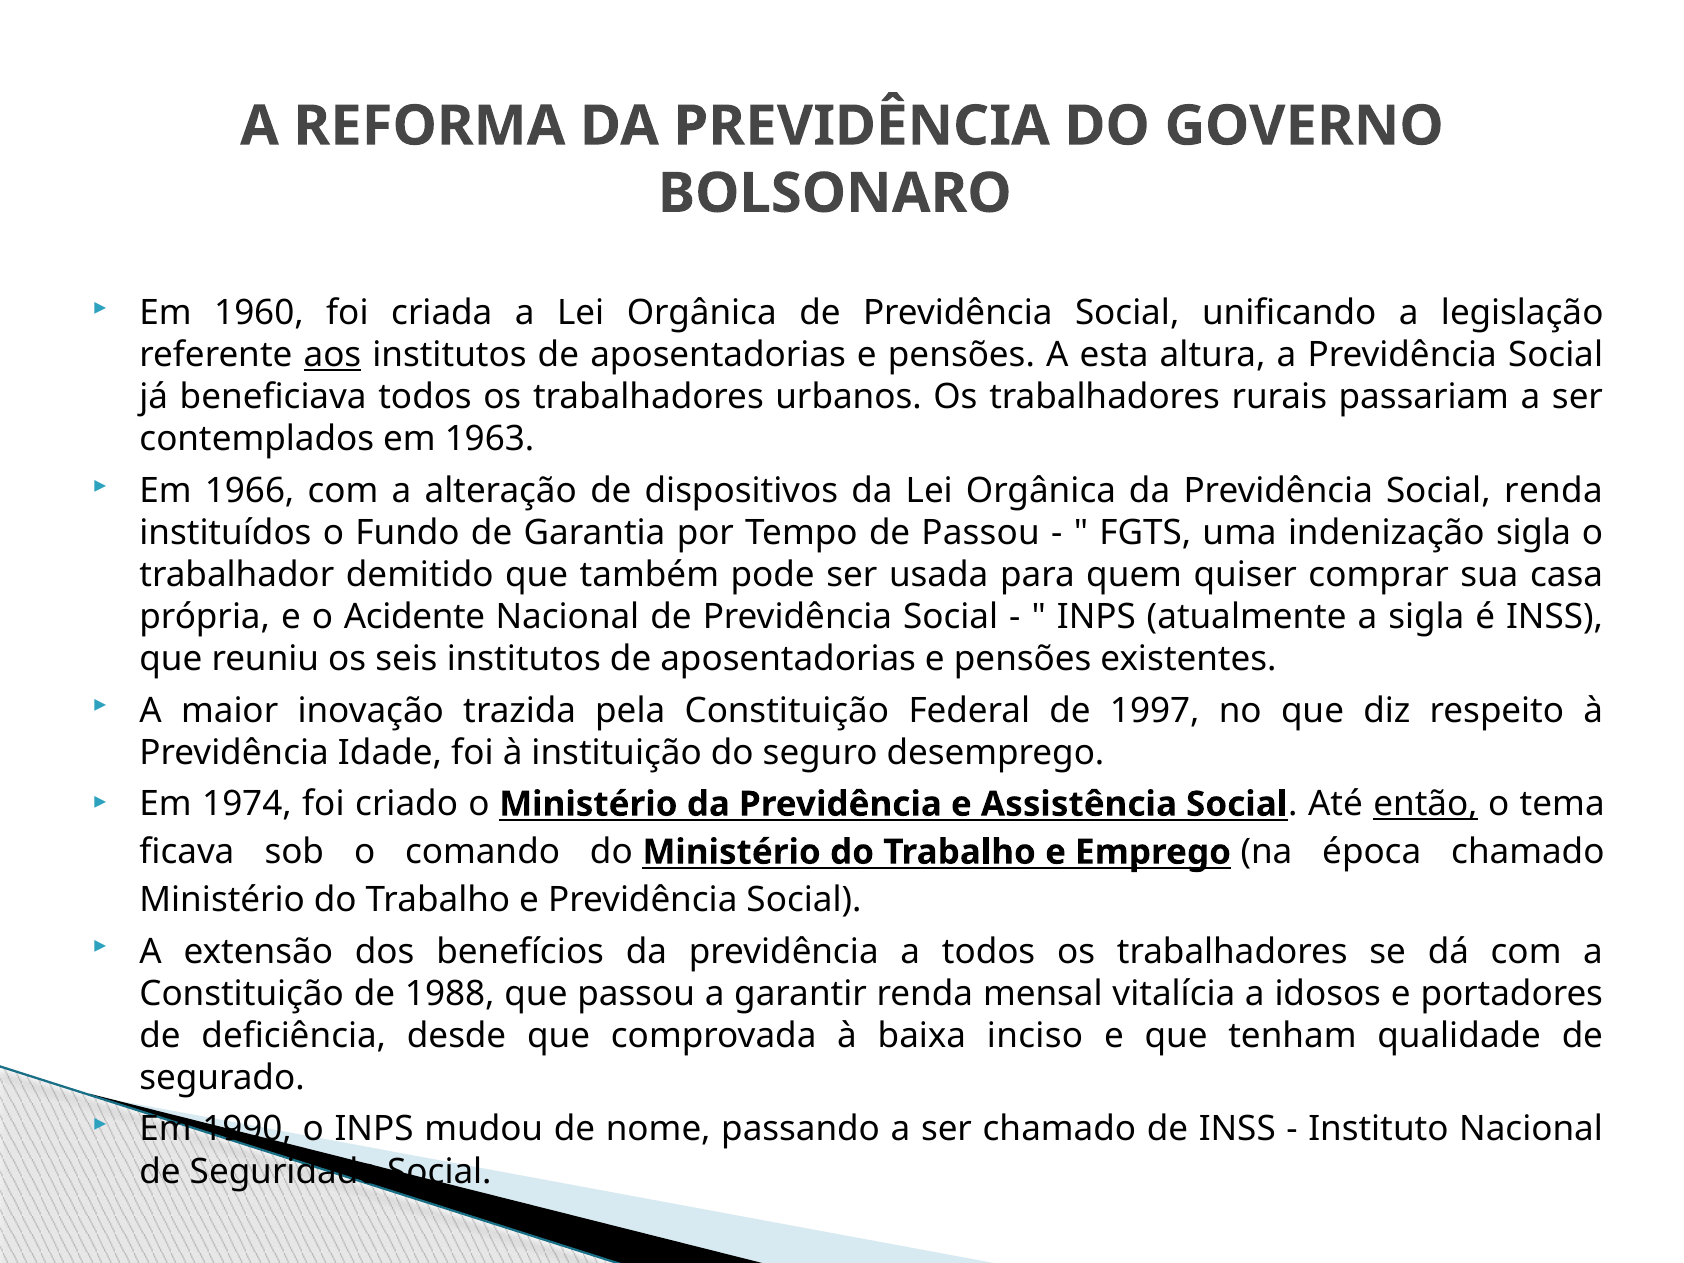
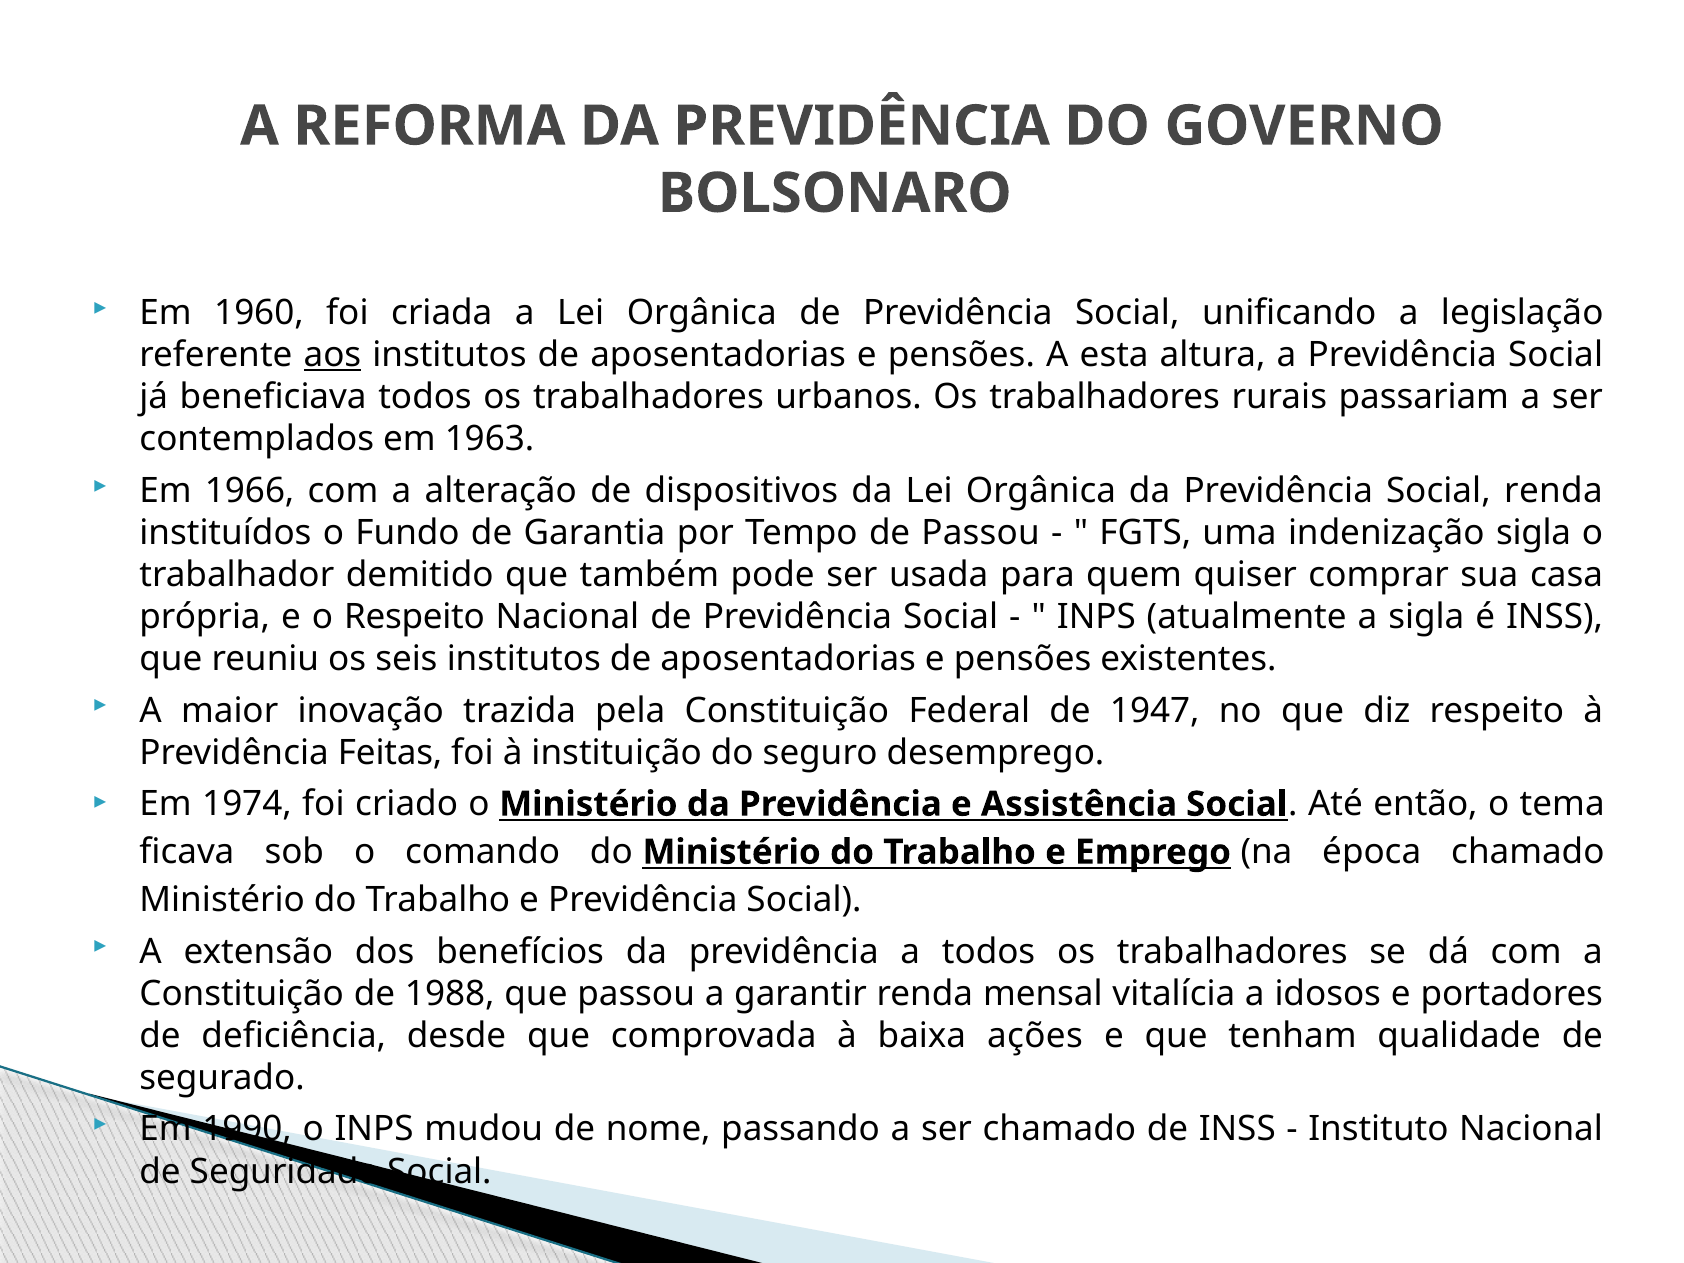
o Acidente: Acidente -> Respeito
1997: 1997 -> 1947
Idade: Idade -> Feitas
então underline: present -> none
inciso: inciso -> ações
